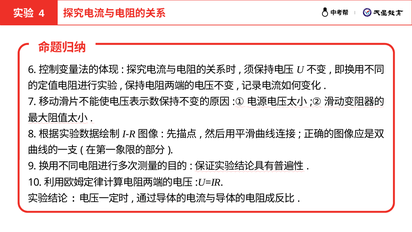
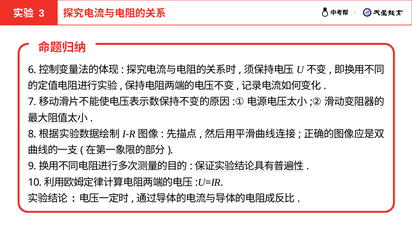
4: 4 -> 3
